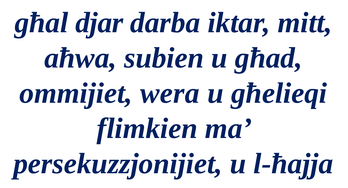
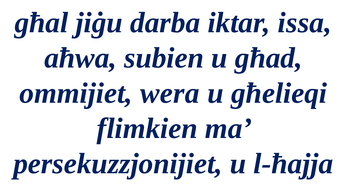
djar: djar -> jiġu
mitt: mitt -> issa
